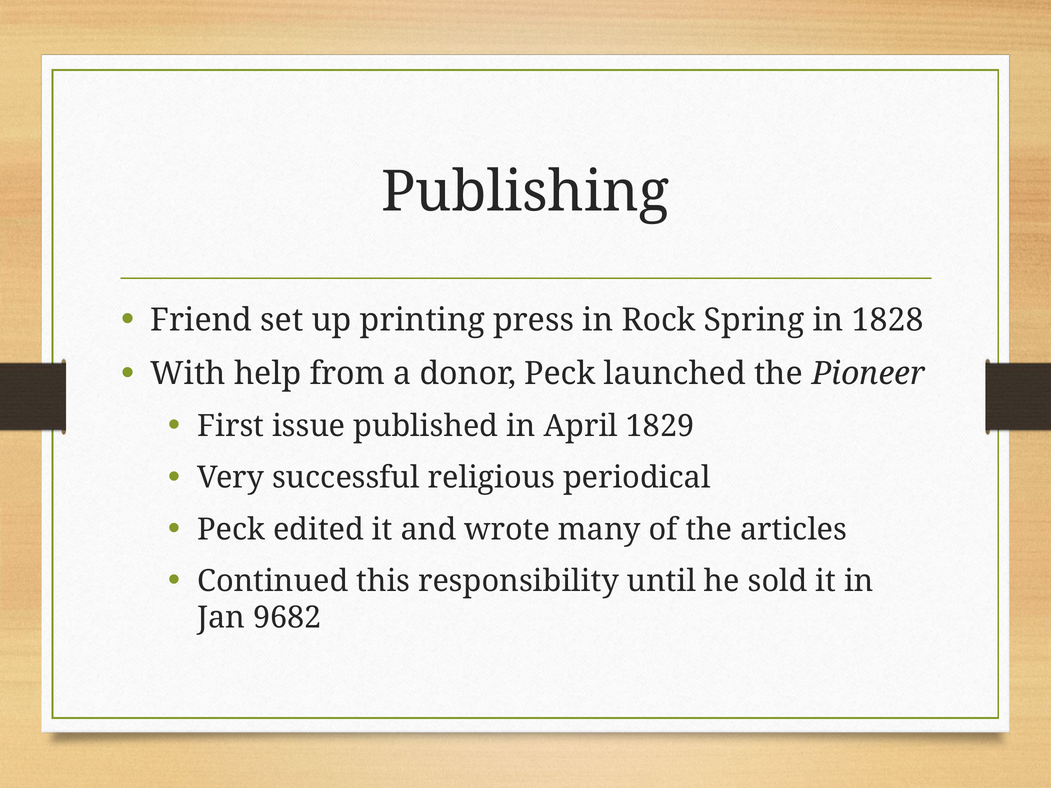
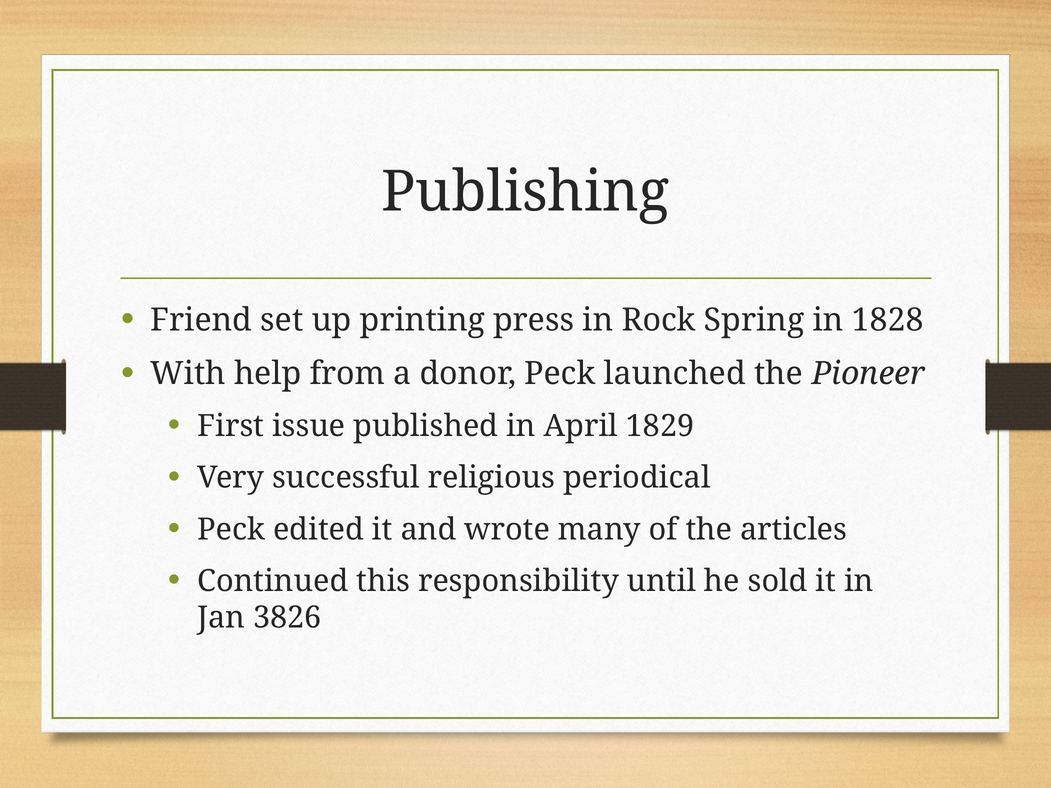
9682: 9682 -> 3826
